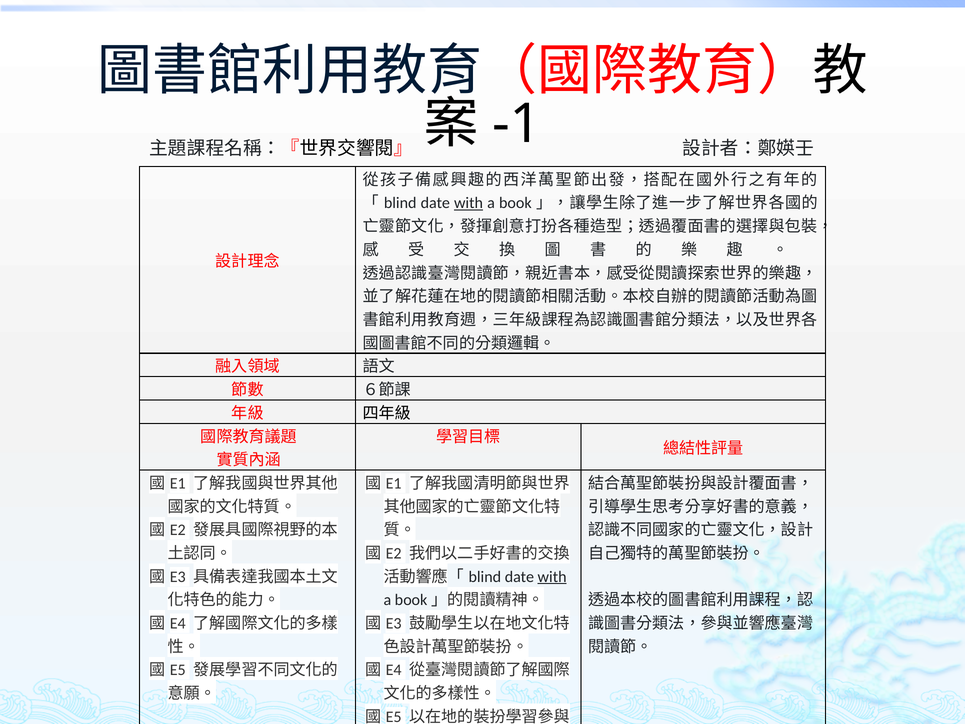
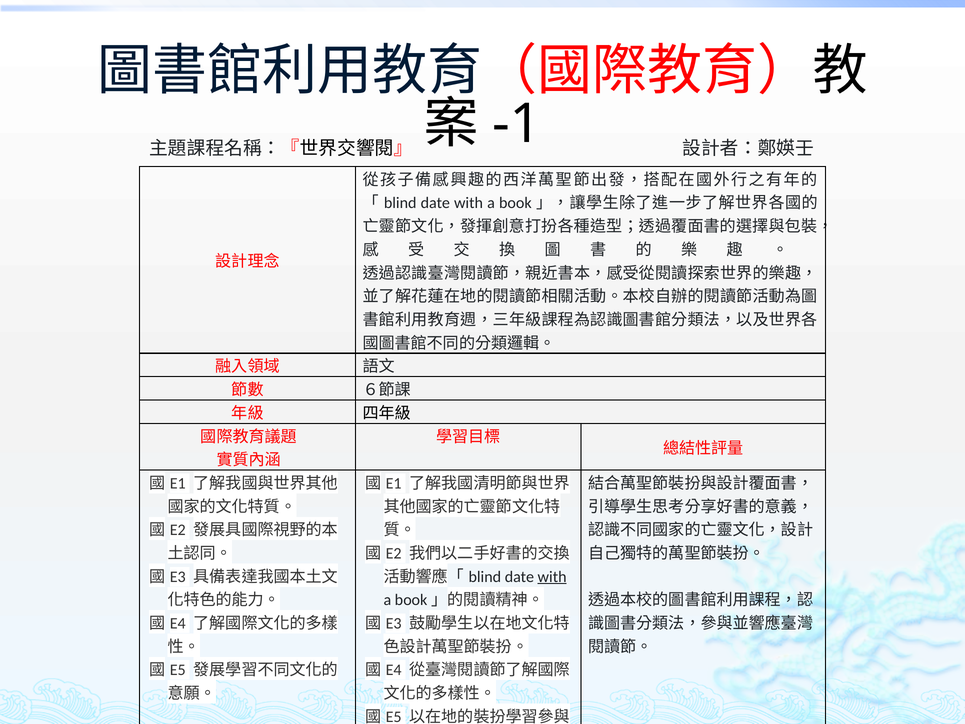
with at (469, 203) underline: present -> none
